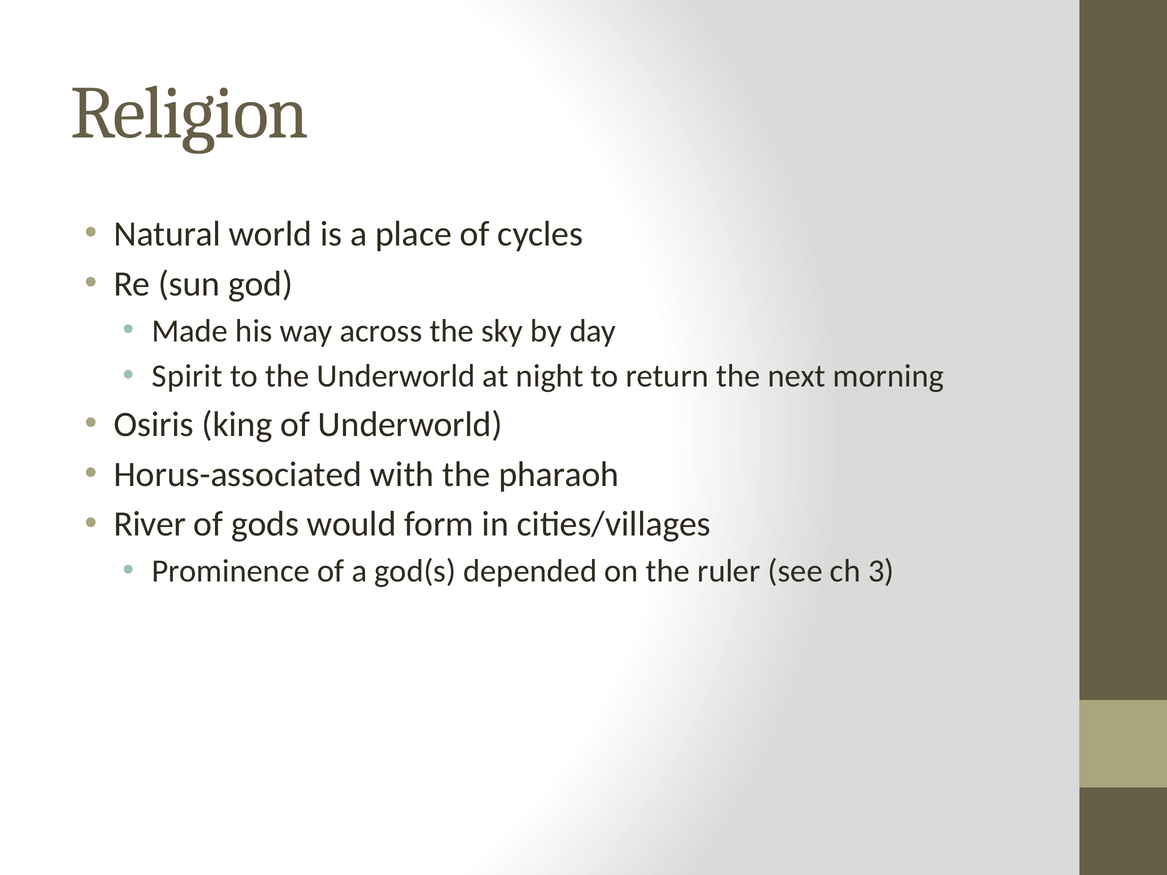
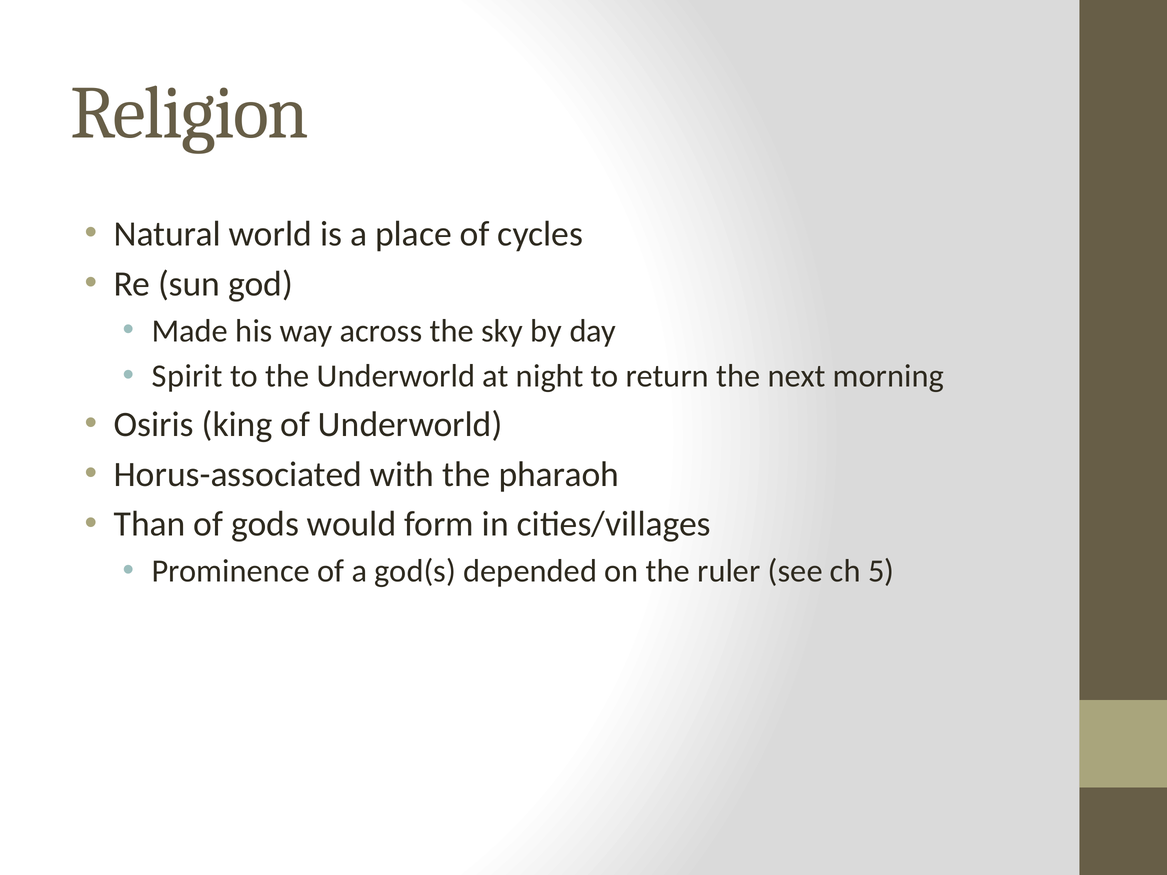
River: River -> Than
3: 3 -> 5
